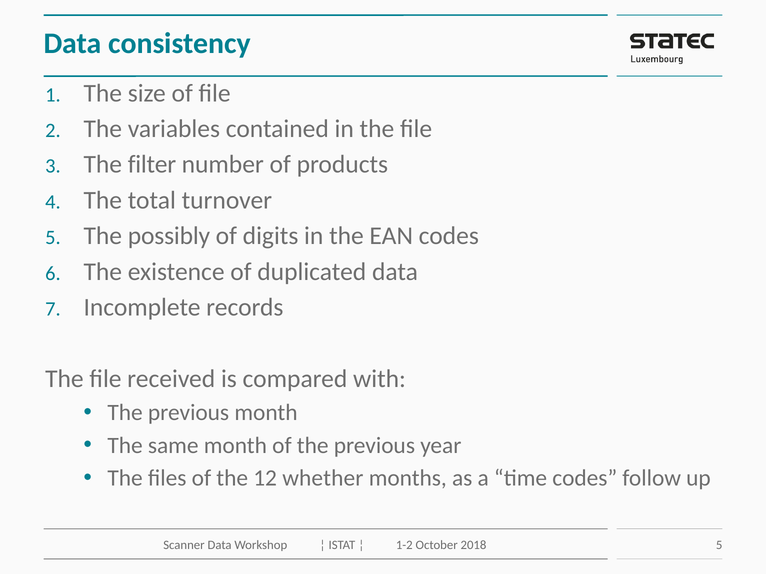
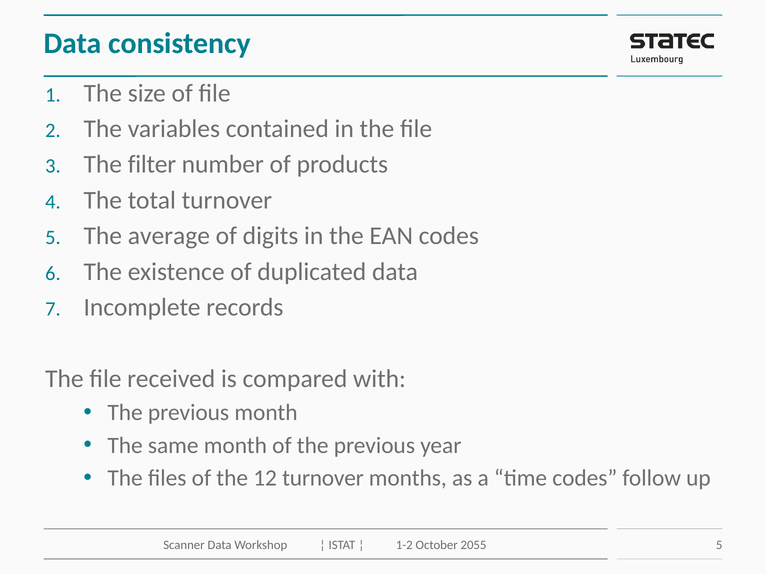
possibly: possibly -> average
12 whether: whether -> turnover
2018: 2018 -> 2055
